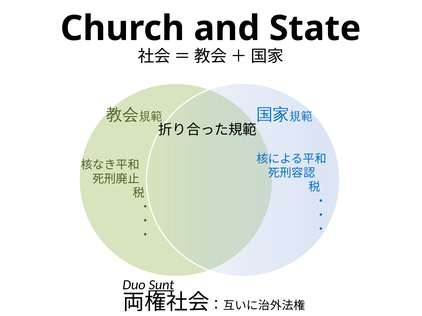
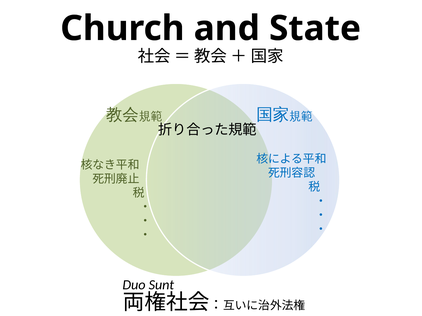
Sunt underline: present -> none
